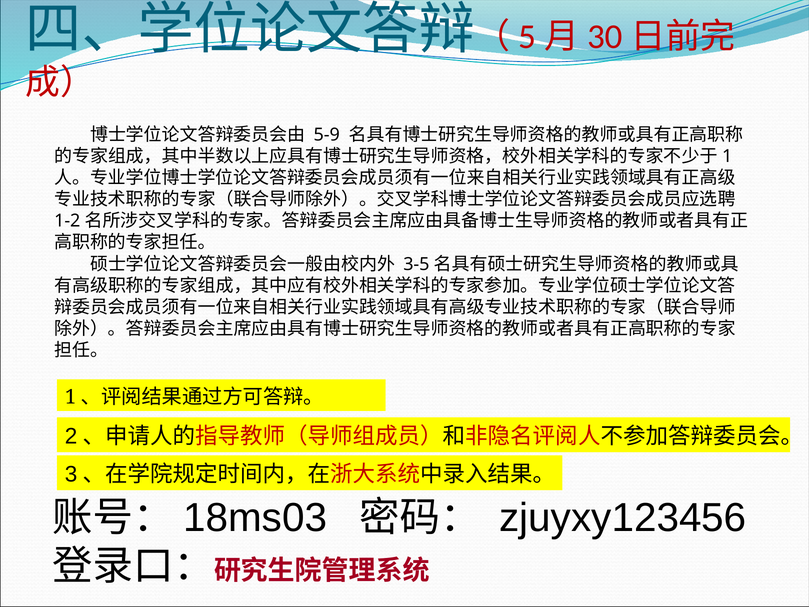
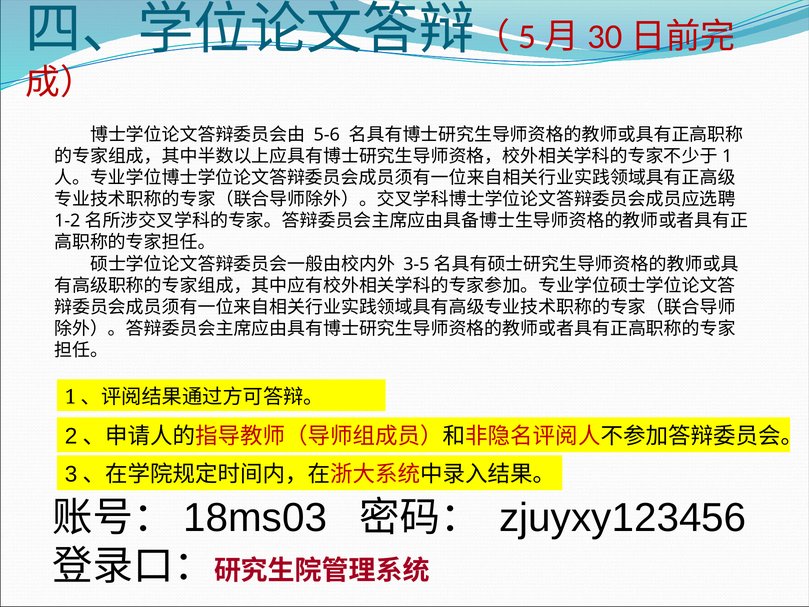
5-9: 5-9 -> 5-6
